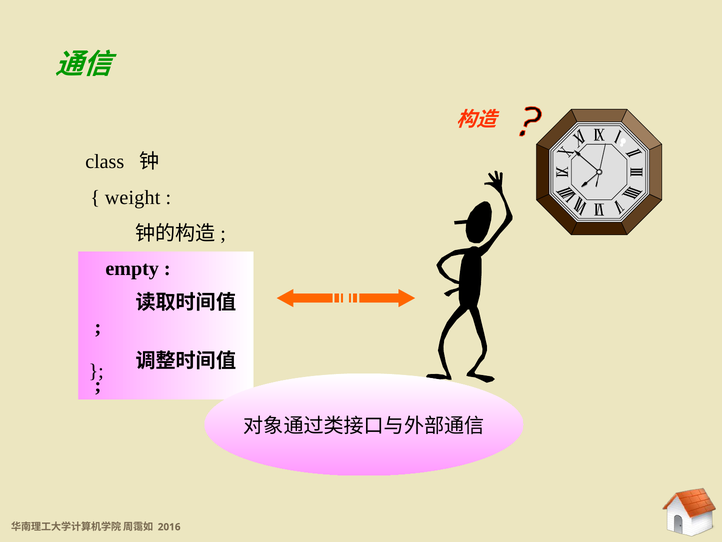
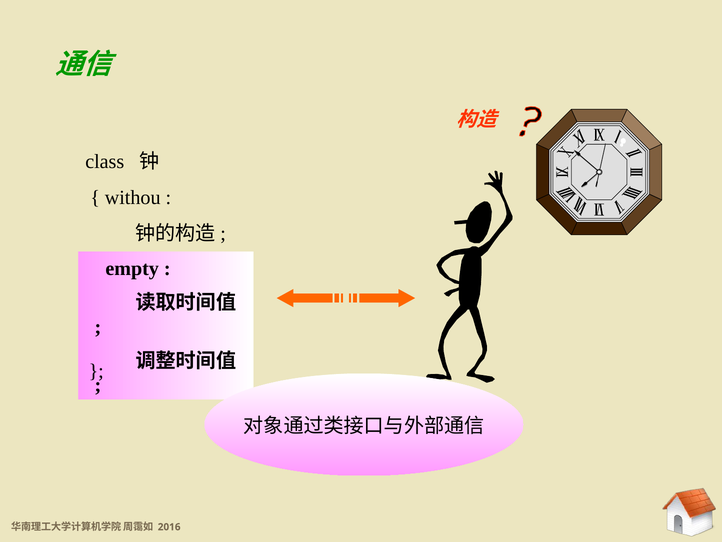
weight: weight -> withou
